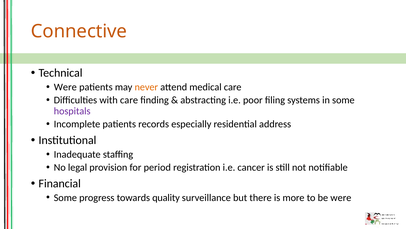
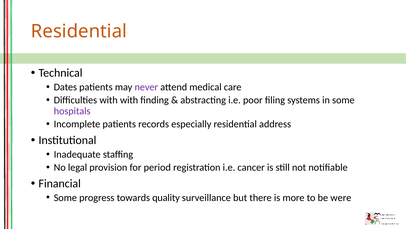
Connective at (79, 31): Connective -> Residential
Were at (65, 87): Were -> Dates
never colour: orange -> purple
with care: care -> with
